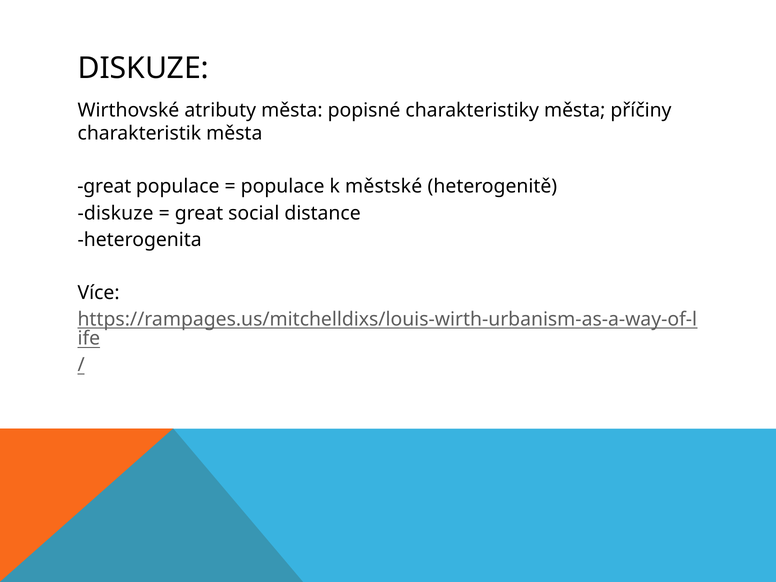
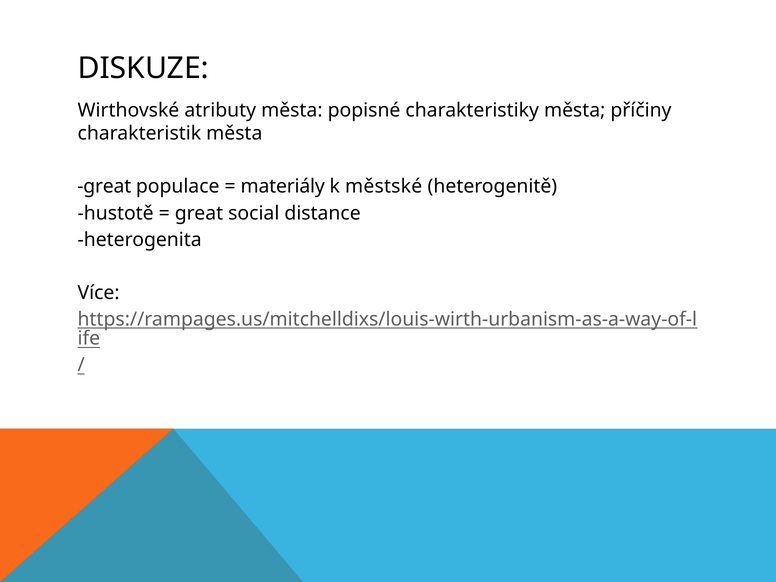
populace at (283, 187): populace -> materiály
diskuze at (116, 213): diskuze -> hustotě
